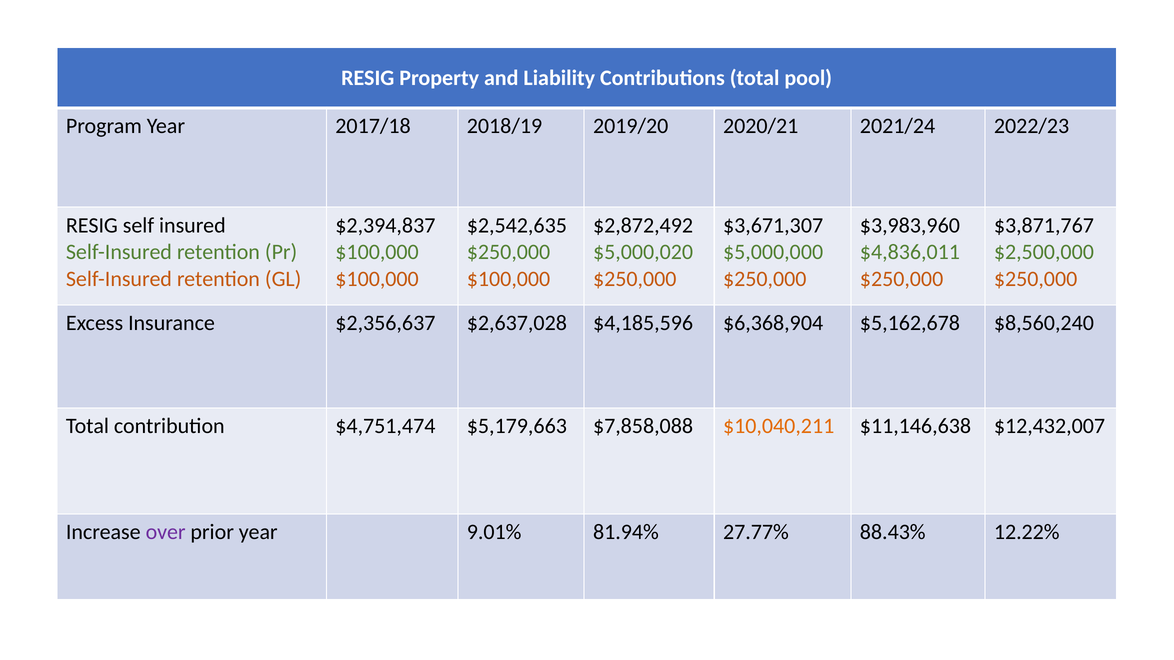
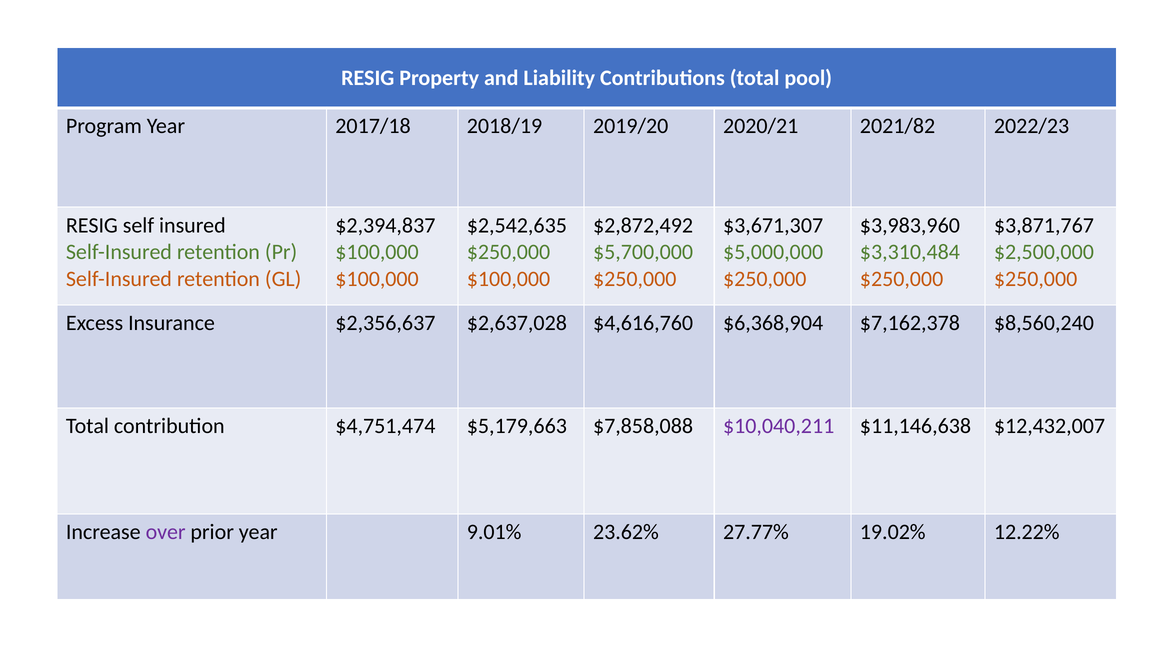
2021/24: 2021/24 -> 2021/82
$5,000,020: $5,000,020 -> $5,700,000
$4,836,011: $4,836,011 -> $3,310,484
$4,185,596: $4,185,596 -> $4,616,760
$5,162,678: $5,162,678 -> $7,162,378
$10,040,211 colour: orange -> purple
81.94%: 81.94% -> 23.62%
88.43%: 88.43% -> 19.02%
